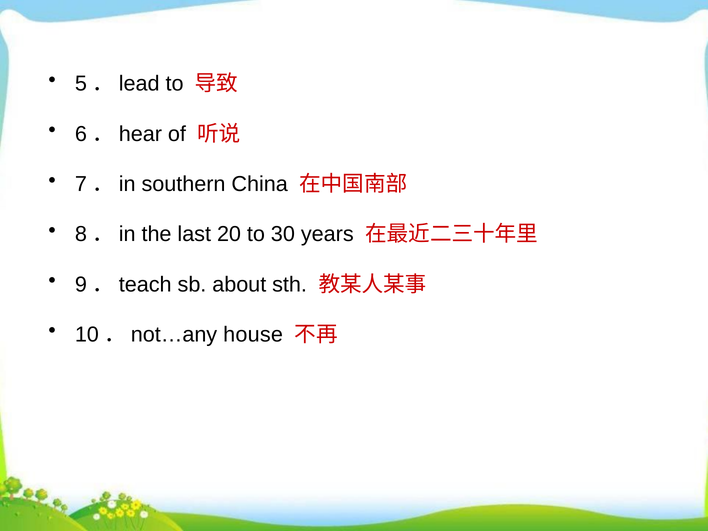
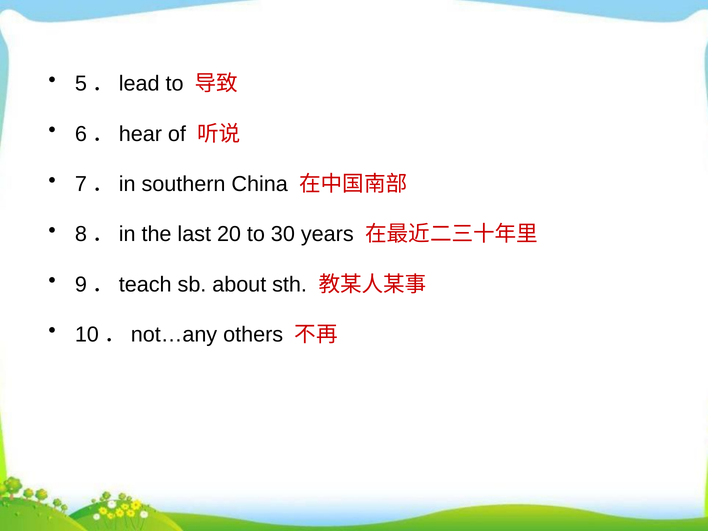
house: house -> others
